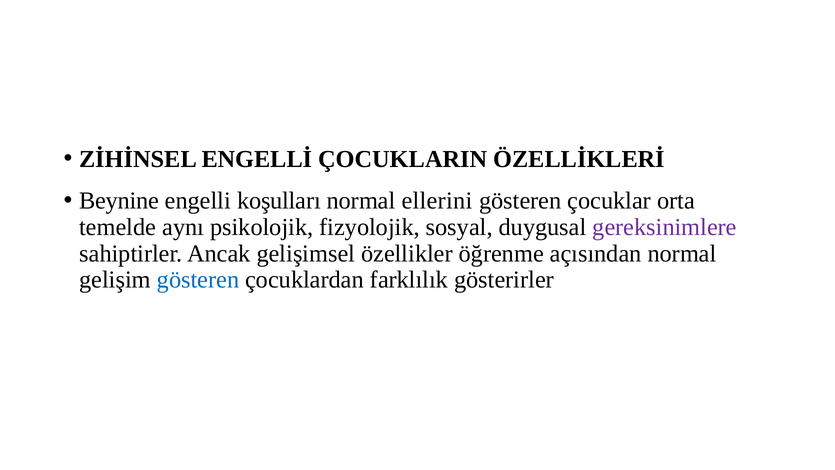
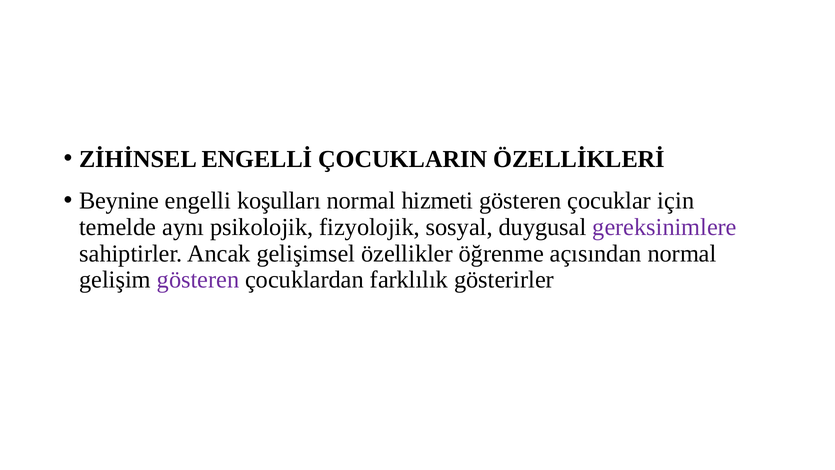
ellerini: ellerini -> hizmeti
orta: orta -> için
gösteren at (198, 280) colour: blue -> purple
